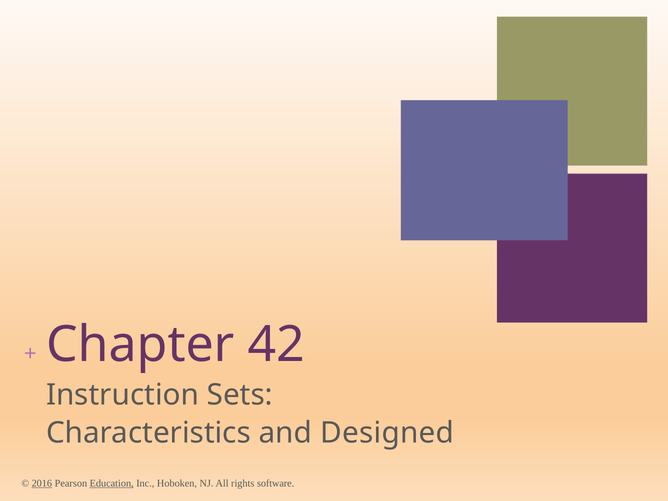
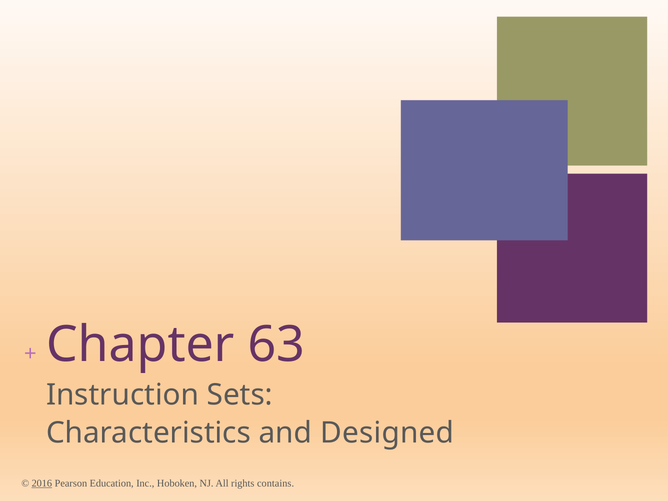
42: 42 -> 63
Education underline: present -> none
software: software -> contains
